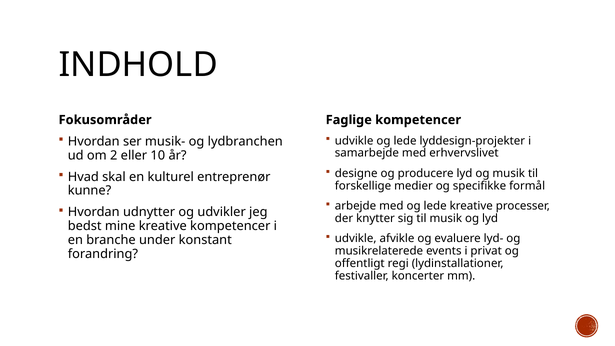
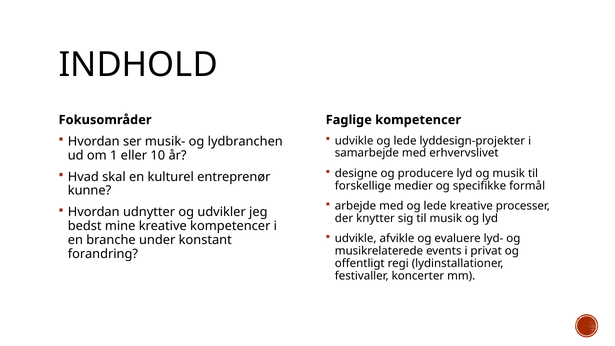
2: 2 -> 1
